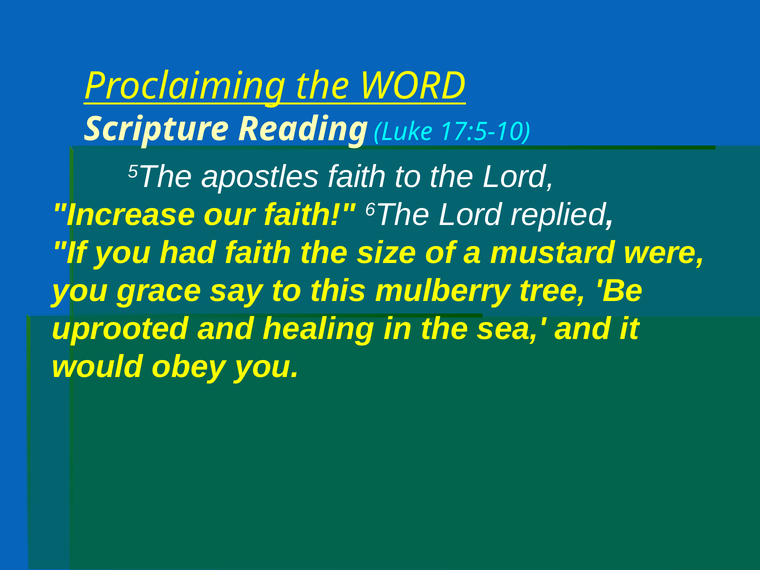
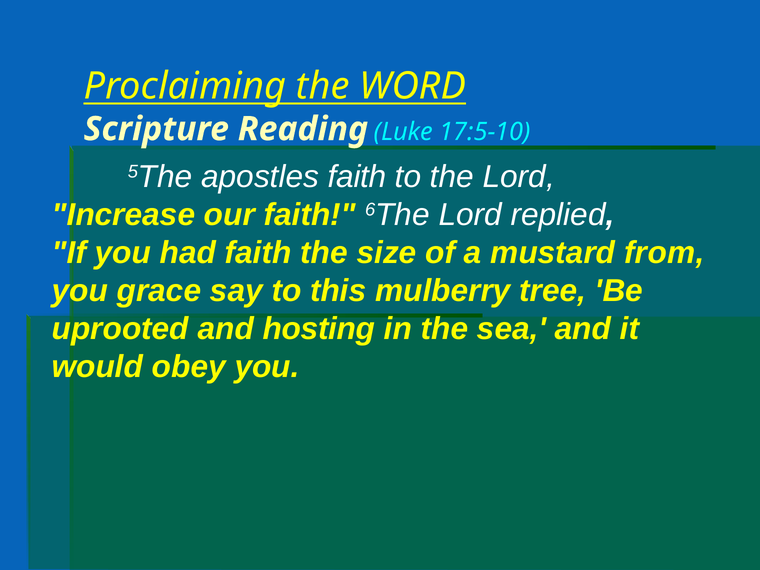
were: were -> from
healing: healing -> hosting
